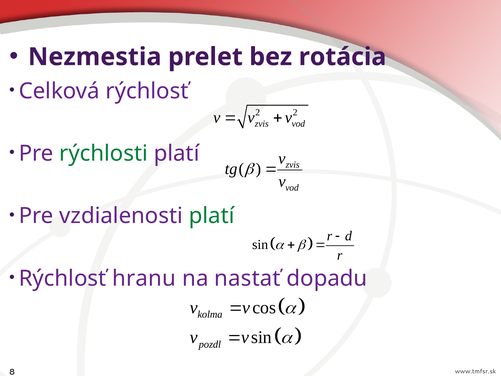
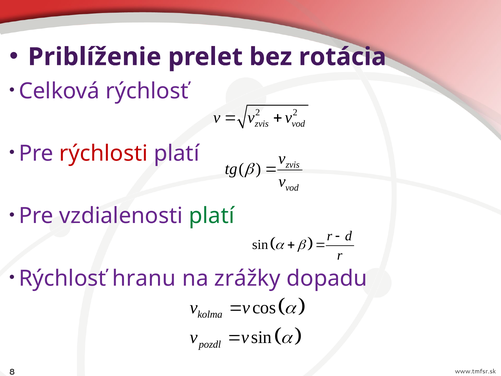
Nezmestia: Nezmestia -> Priblíženie
rýchlosti colour: green -> red
nastať: nastať -> zrážky
